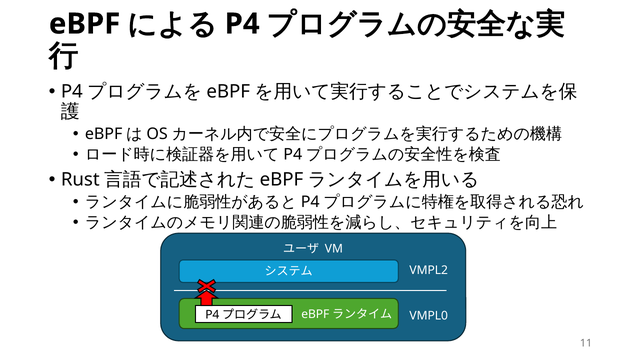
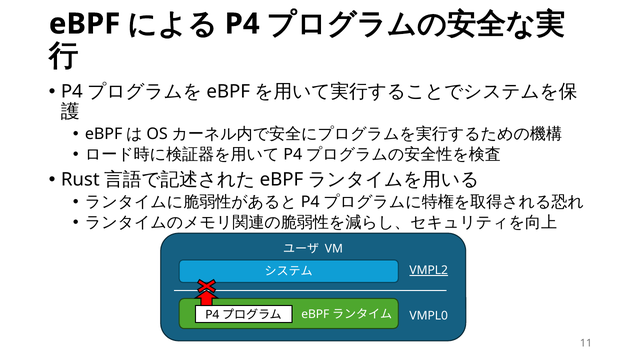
VMPL2 underline: none -> present
